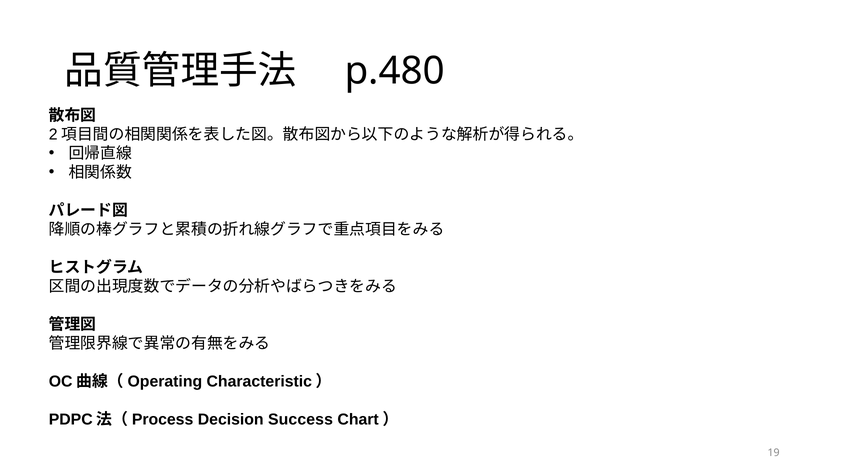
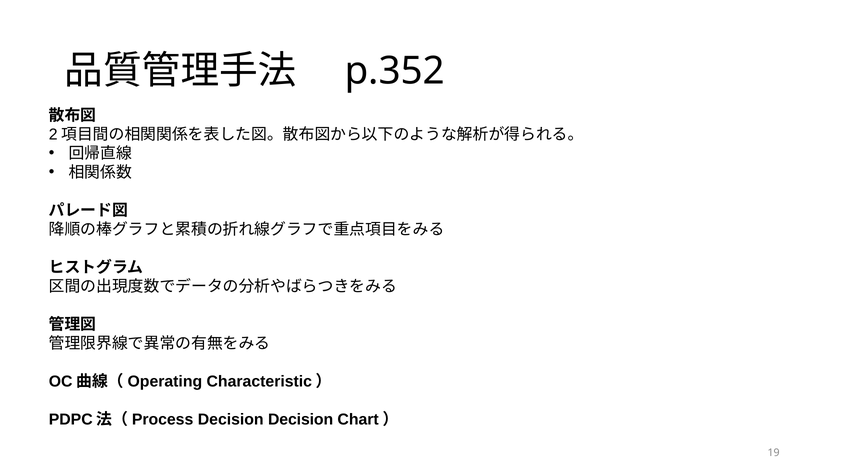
p.480: p.480 -> p.352
Decision Success: Success -> Decision
